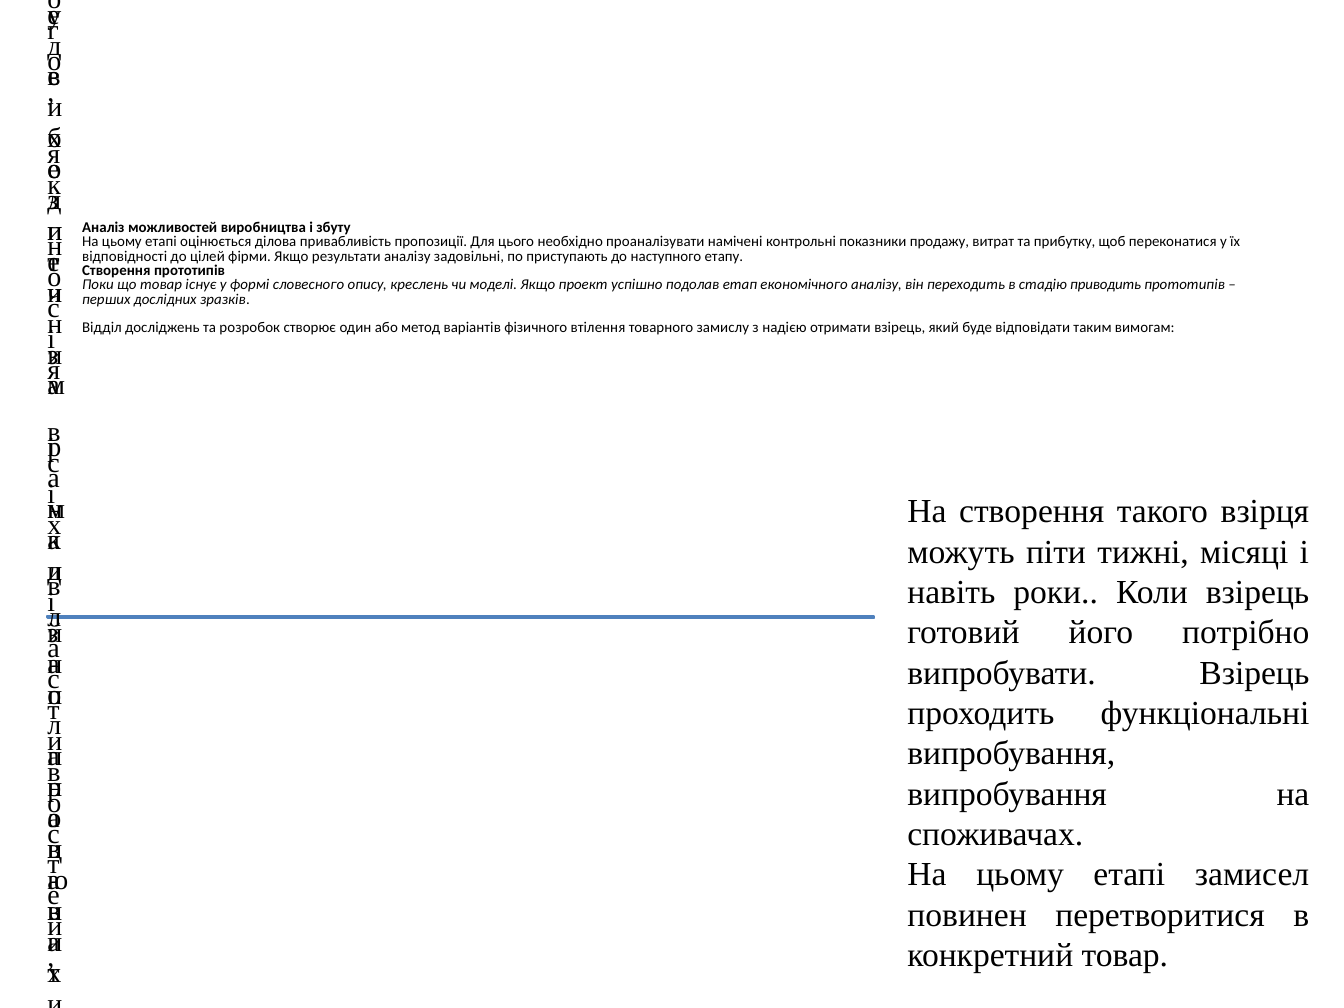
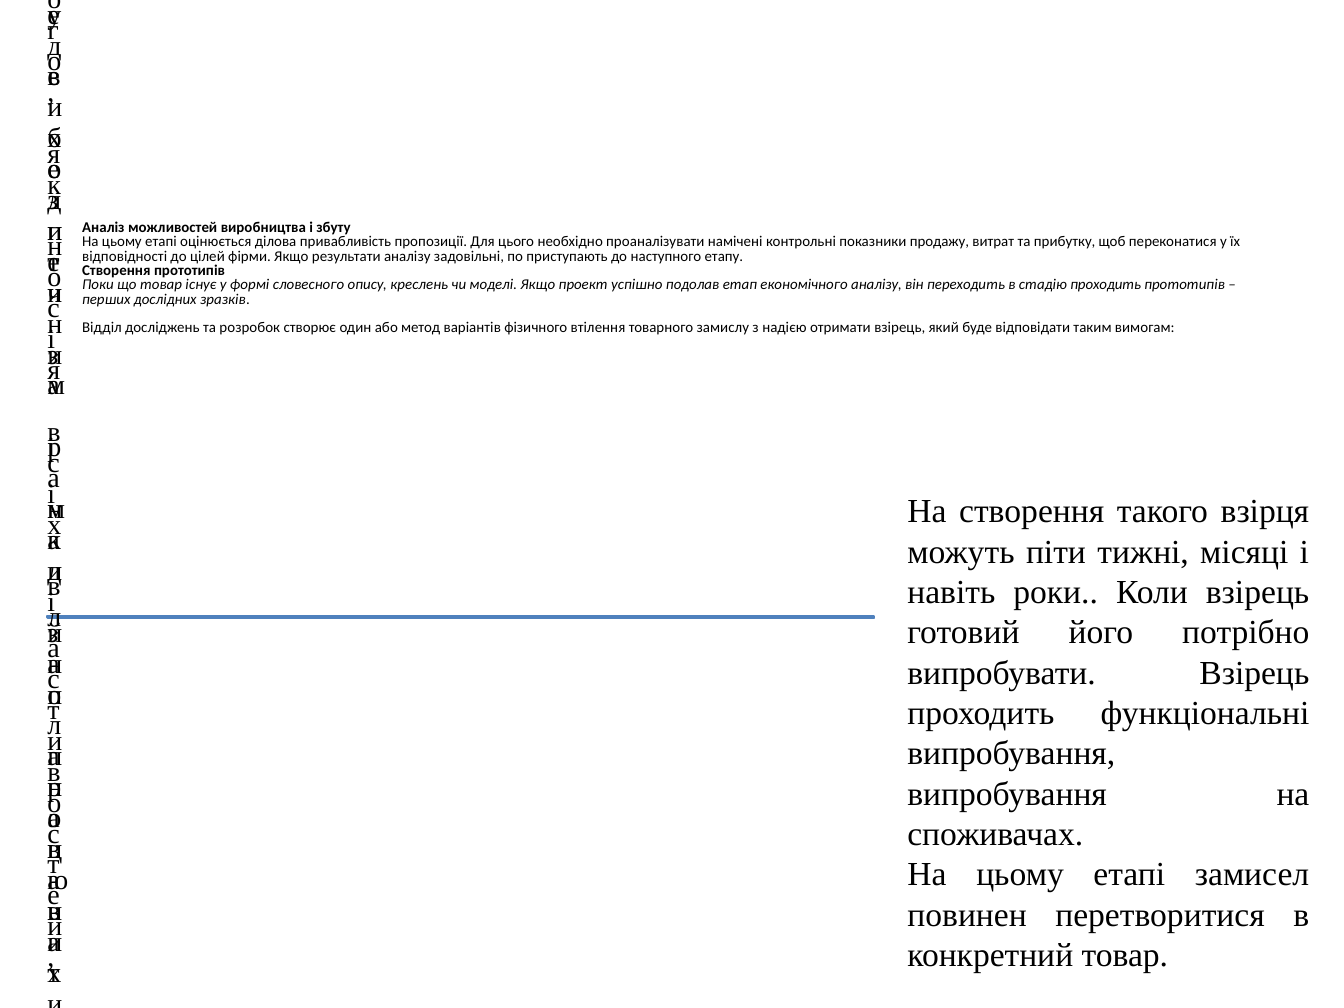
стадію приводить: приводить -> проходить
